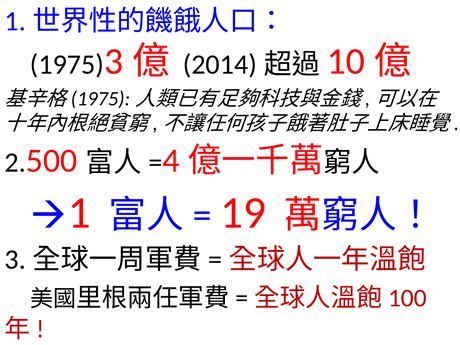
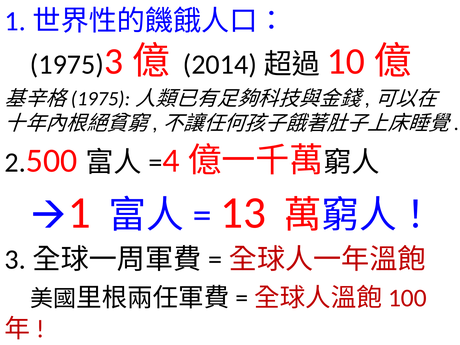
19: 19 -> 13
